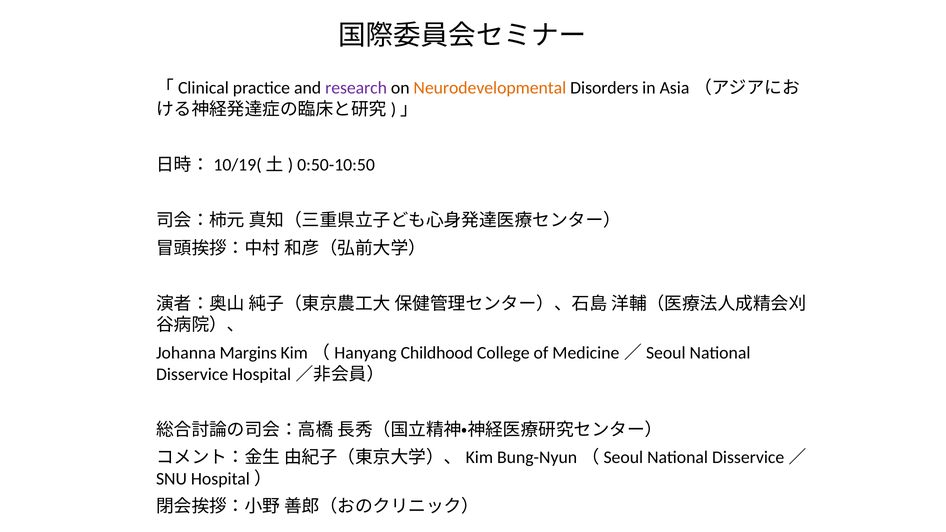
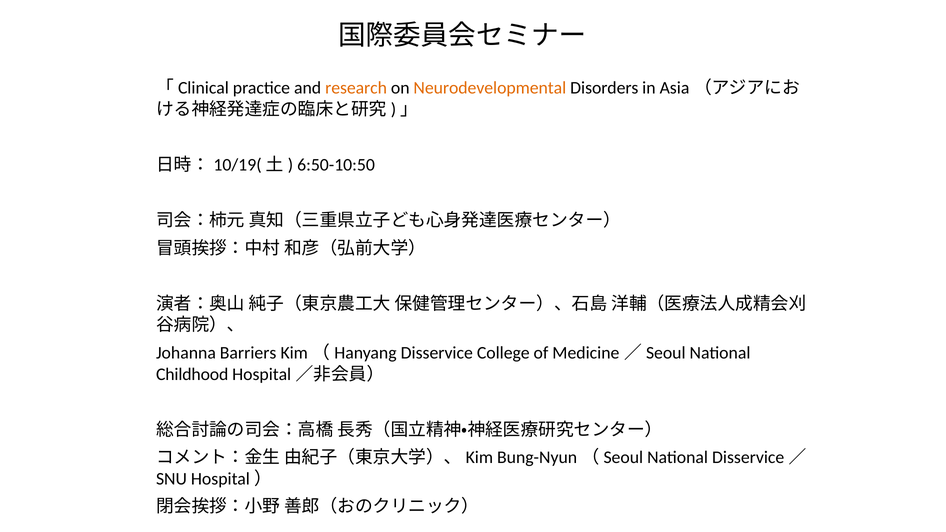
research colour: purple -> orange
0:50-10:50: 0:50-10:50 -> 6:50-10:50
Margins: Margins -> Barriers
Childhood at (437, 353): Childhood -> Disservice
Disservice at (192, 374): Disservice -> Childhood
